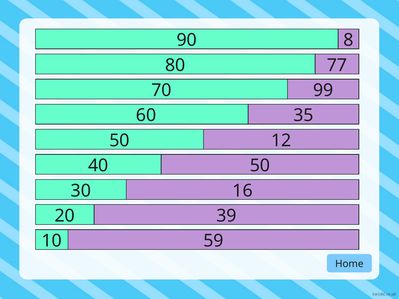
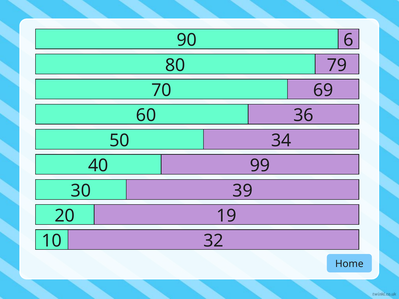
8: 8 -> 6
77: 77 -> 79
99: 99 -> 69
35: 35 -> 36
12: 12 -> 34
40 50: 50 -> 99
16: 16 -> 39
39: 39 -> 19
59: 59 -> 32
